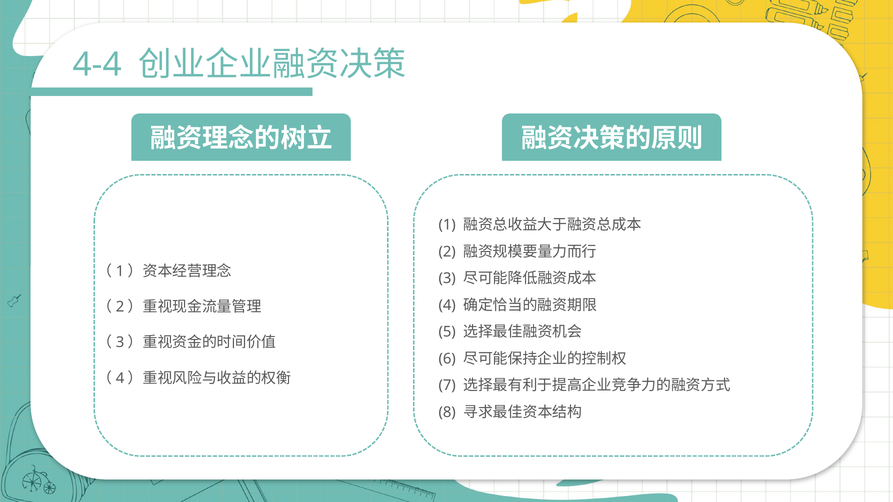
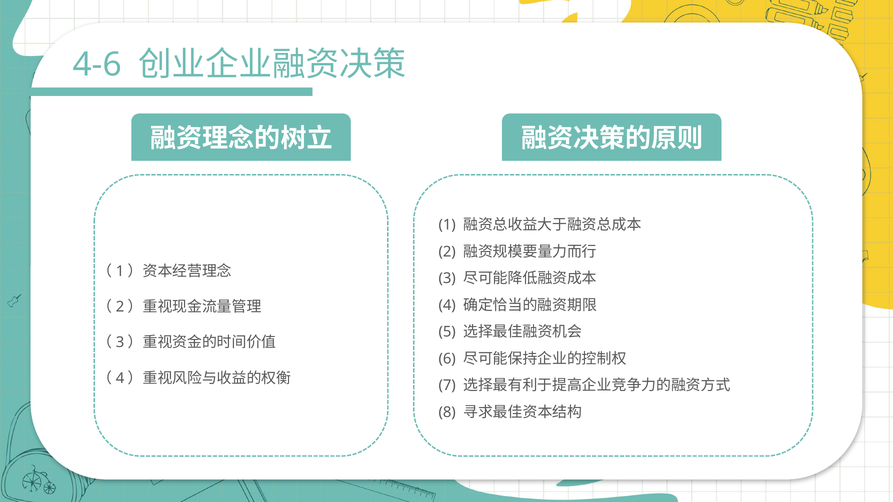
4-4: 4-4 -> 4-6
